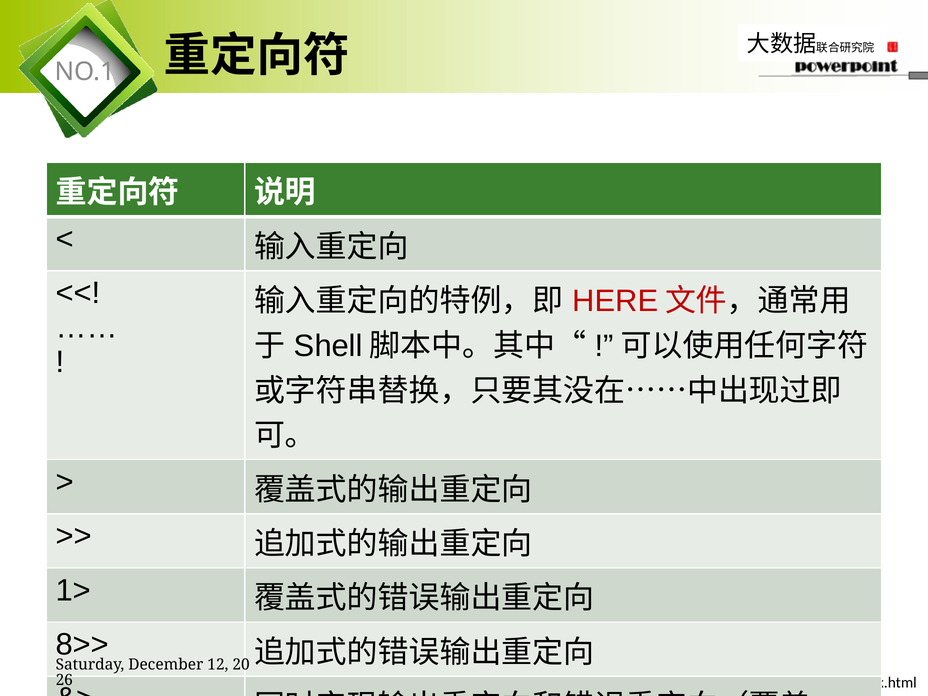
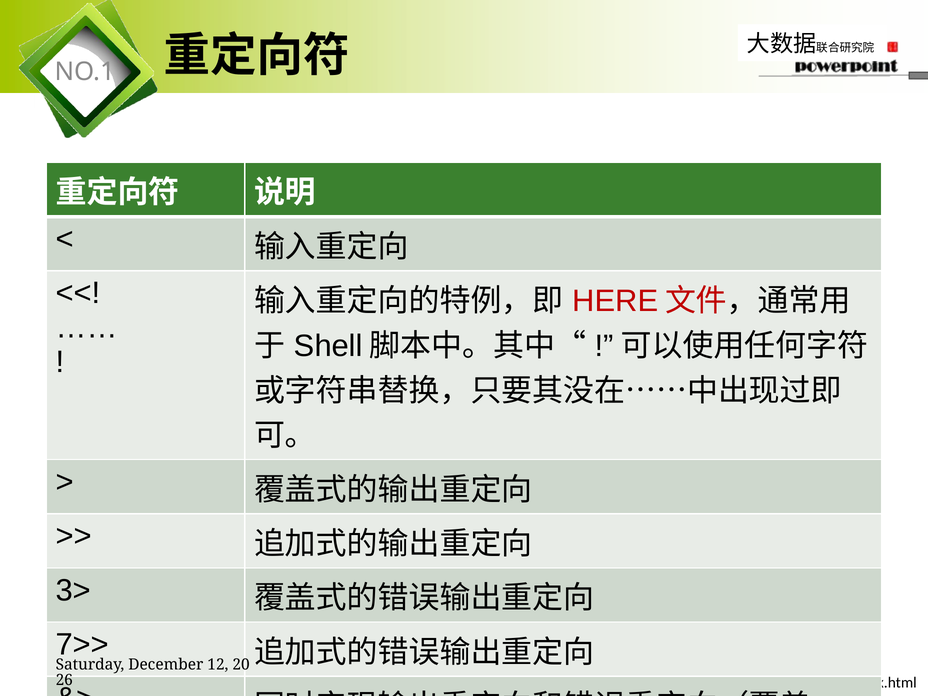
1>: 1> -> 3>
8>>: 8>> -> 7>>
